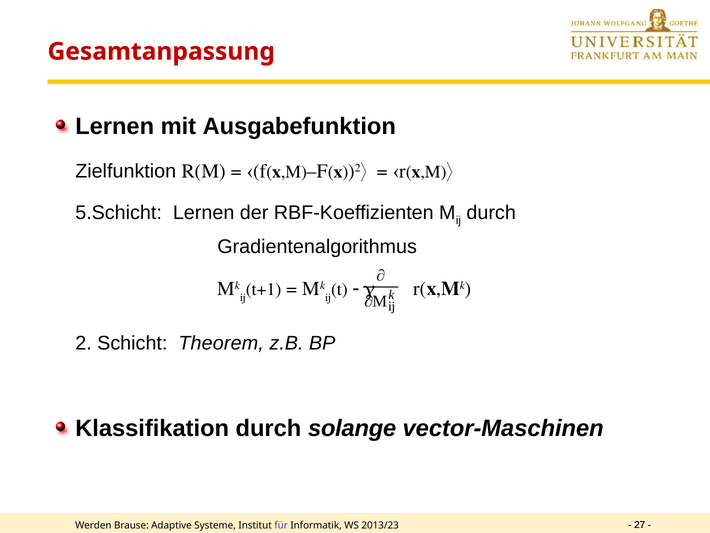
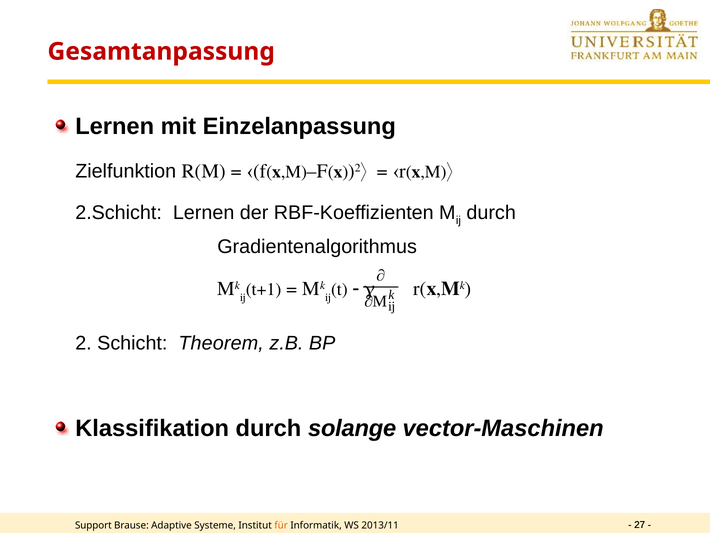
Ausgabefunktion: Ausgabefunktion -> Einzelanpassung
5.Schicht: 5.Schicht -> 2.Schicht
Werden: Werden -> Support
für colour: purple -> orange
2013/23: 2013/23 -> 2013/11
